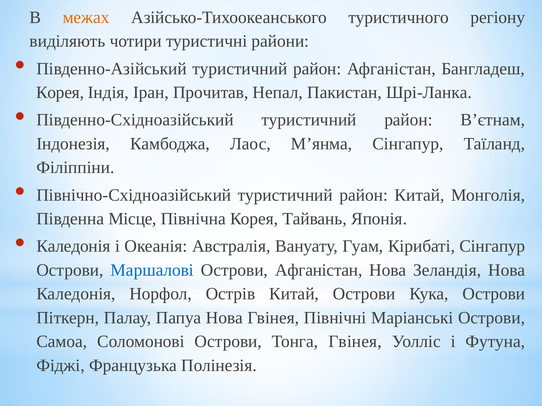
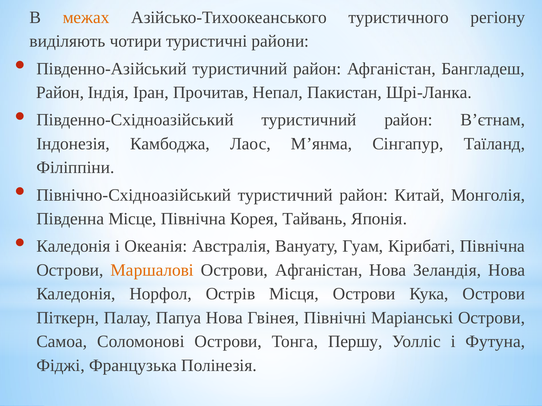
Корея at (60, 93): Корея -> Район
Кірибаті Сінгапур: Сінгапур -> Північна
Маршалові colour: blue -> orange
Острів Китай: Китай -> Місця
Тонга Гвінея: Гвінея -> Першу
